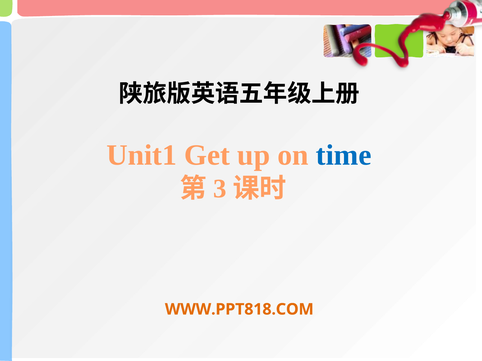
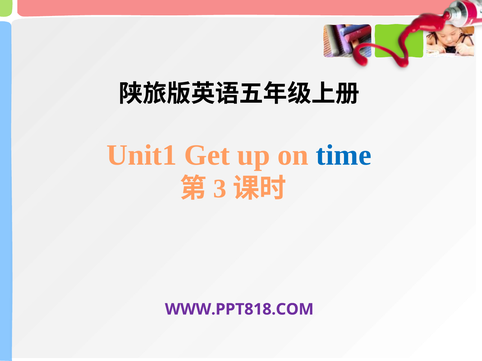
WWW.PPT818.COM colour: orange -> purple
